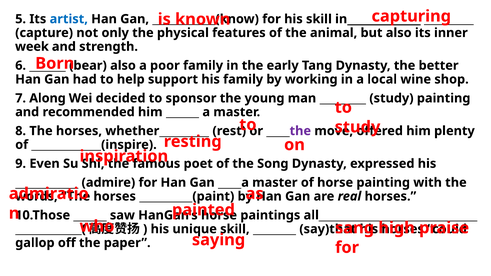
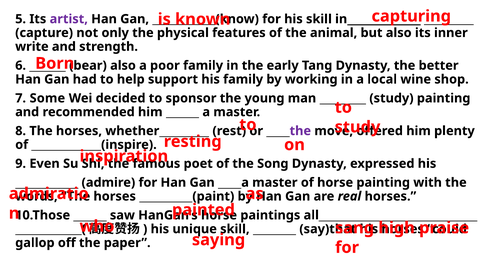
artist colour: blue -> purple
week: week -> write
Along: Along -> Some
